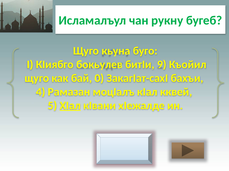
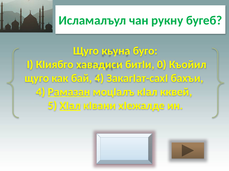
бокьулев: бокьулев -> хавадиси
9: 9 -> 0
бай 0: 0 -> 4
Рамазан underline: none -> present
